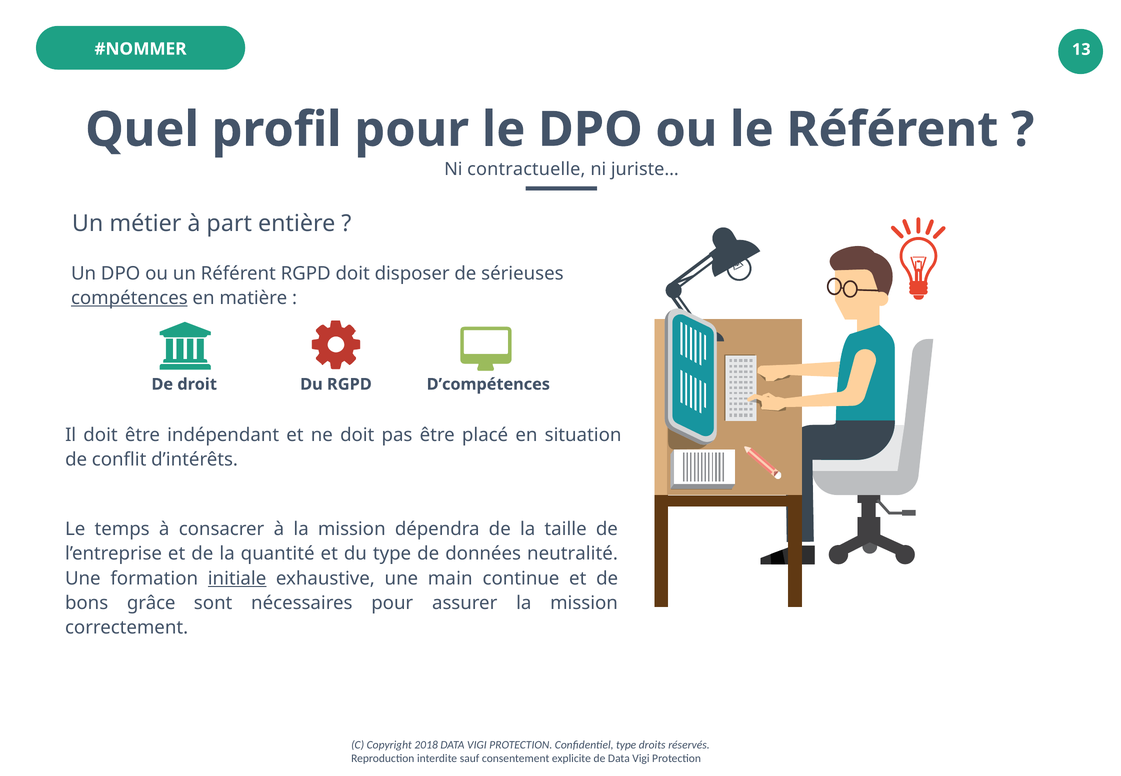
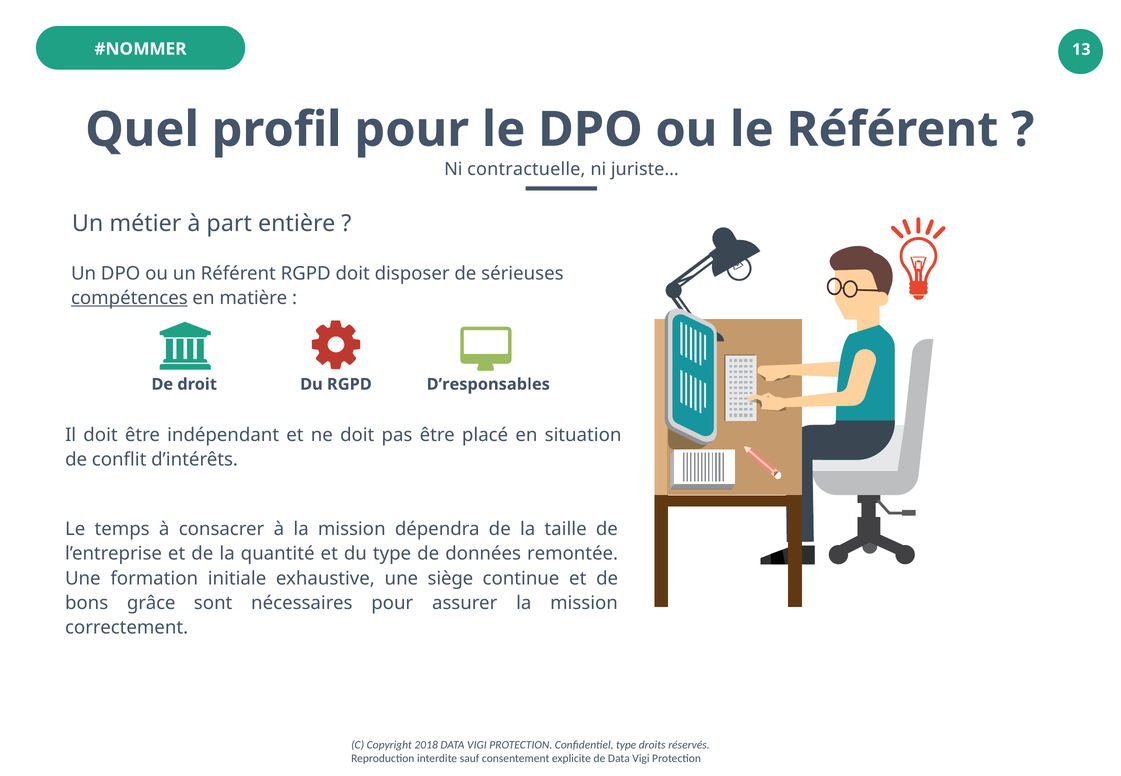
D’compétences: D’compétences -> D’responsables
neutralité: neutralité -> remontée
initiale underline: present -> none
main: main -> siège
